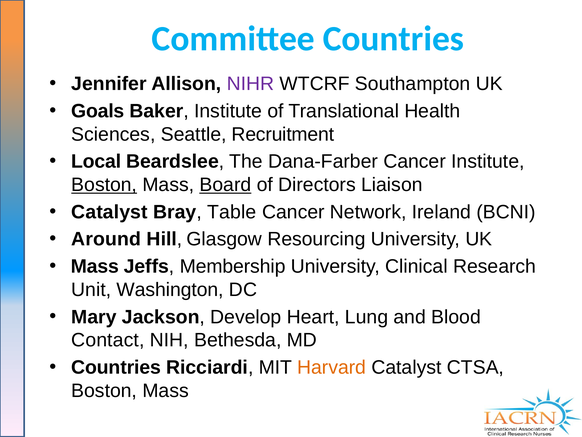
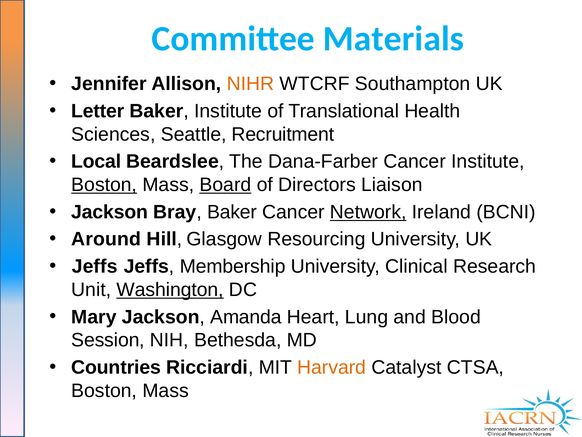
Committee Countries: Countries -> Materials
NIHR colour: purple -> orange
Goals: Goals -> Letter
Catalyst at (109, 212): Catalyst -> Jackson
Bray Table: Table -> Baker
Network underline: none -> present
Mass at (95, 266): Mass -> Jeffs
Washington underline: none -> present
Develop: Develop -> Amanda
Contact: Contact -> Session
